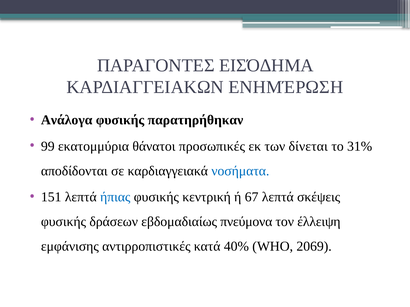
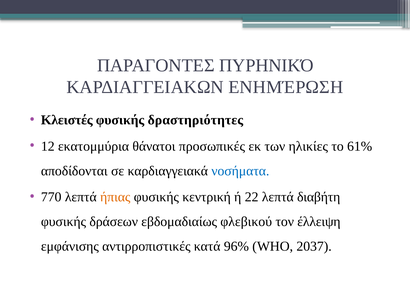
ΕΙΣΌΔΗΜΑ: ΕΙΣΌΔΗΜΑ -> ΠΥΡΗΝΙΚΌ
Ανάλογα: Ανάλογα -> Κλειστές
παρατηρήθηκαν: παρατηρήθηκαν -> δραστηριότητες
99: 99 -> 12
δίνεται: δίνεται -> ηλικίες
31%: 31% -> 61%
151: 151 -> 770
ήπιας colour: blue -> orange
67: 67 -> 22
σκέψεις: σκέψεις -> διαβήτη
πνεύμονα: πνεύμονα -> φλεβικού
40%: 40% -> 96%
2069: 2069 -> 2037
